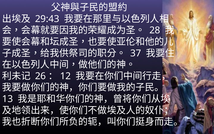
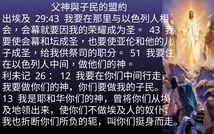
28: 28 -> 43
37: 37 -> 51
